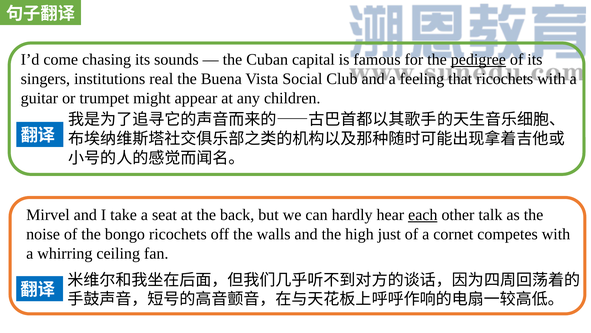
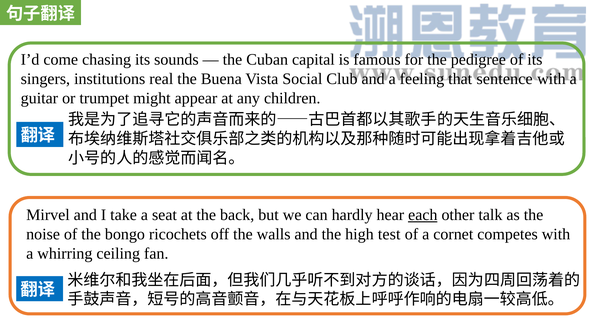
pedigree underline: present -> none
that ricochets: ricochets -> sentence
just: just -> test
